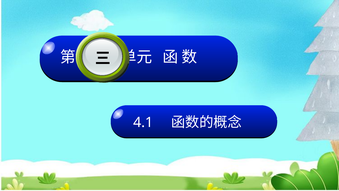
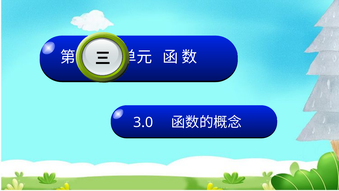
4.1: 4.1 -> 3.0
